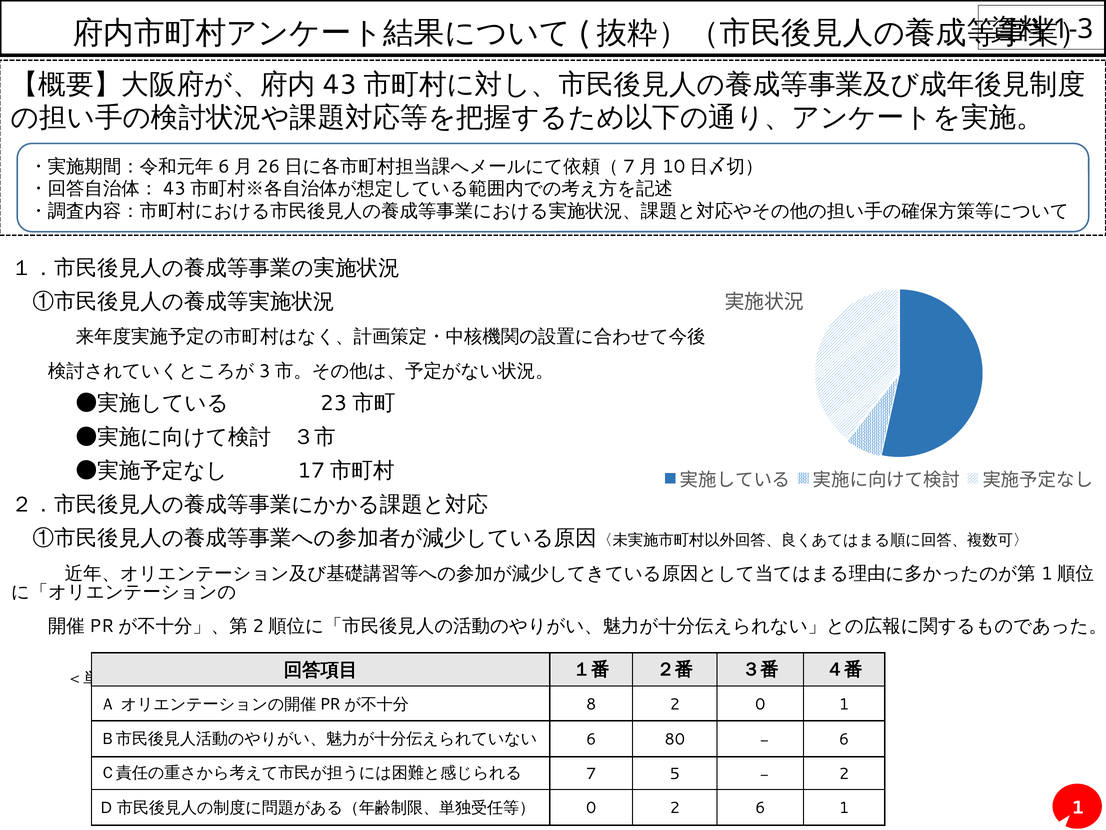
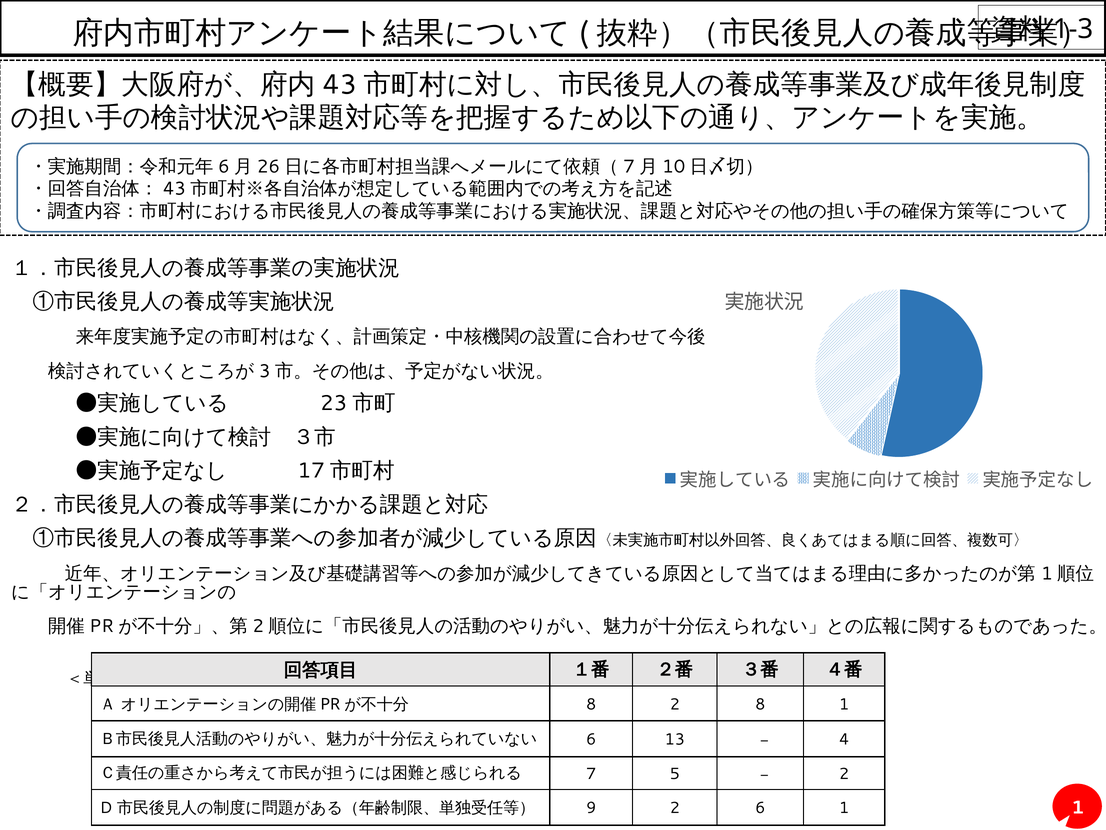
2 0: 0 -> 8
80: 80 -> 13
6 at (844, 739): 6 -> 4
0 at (591, 808): 0 -> 9
